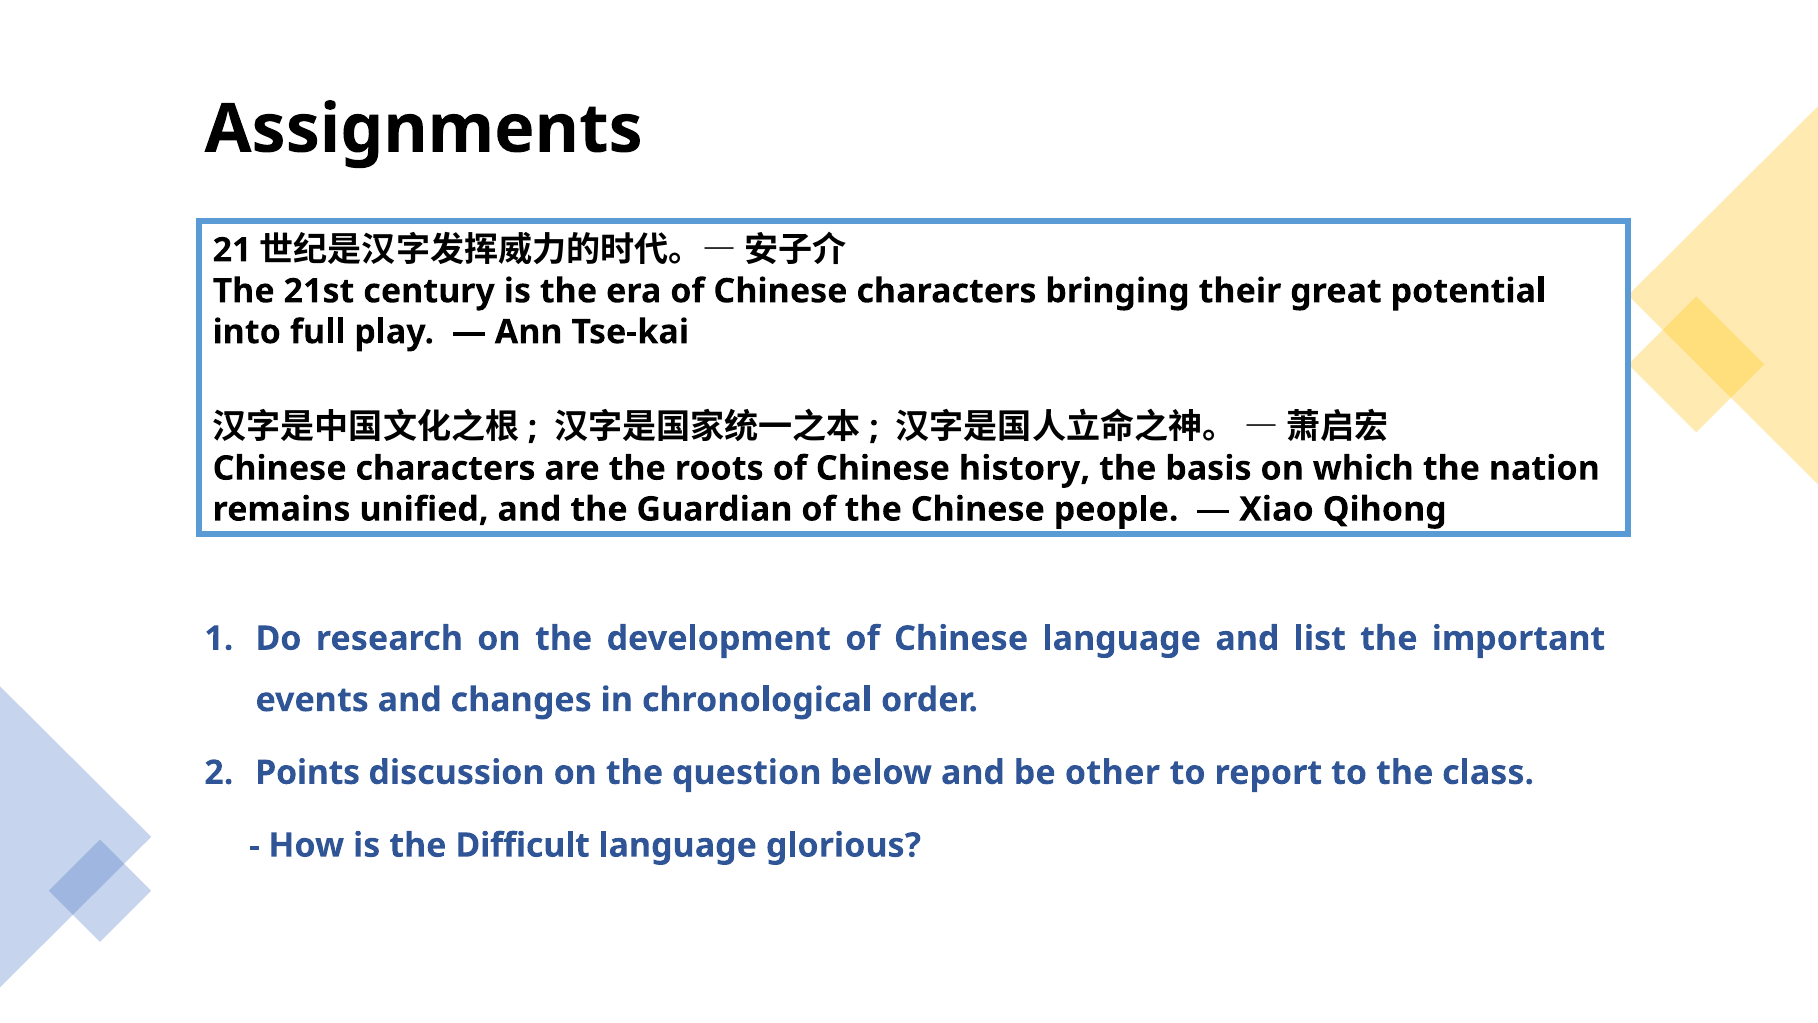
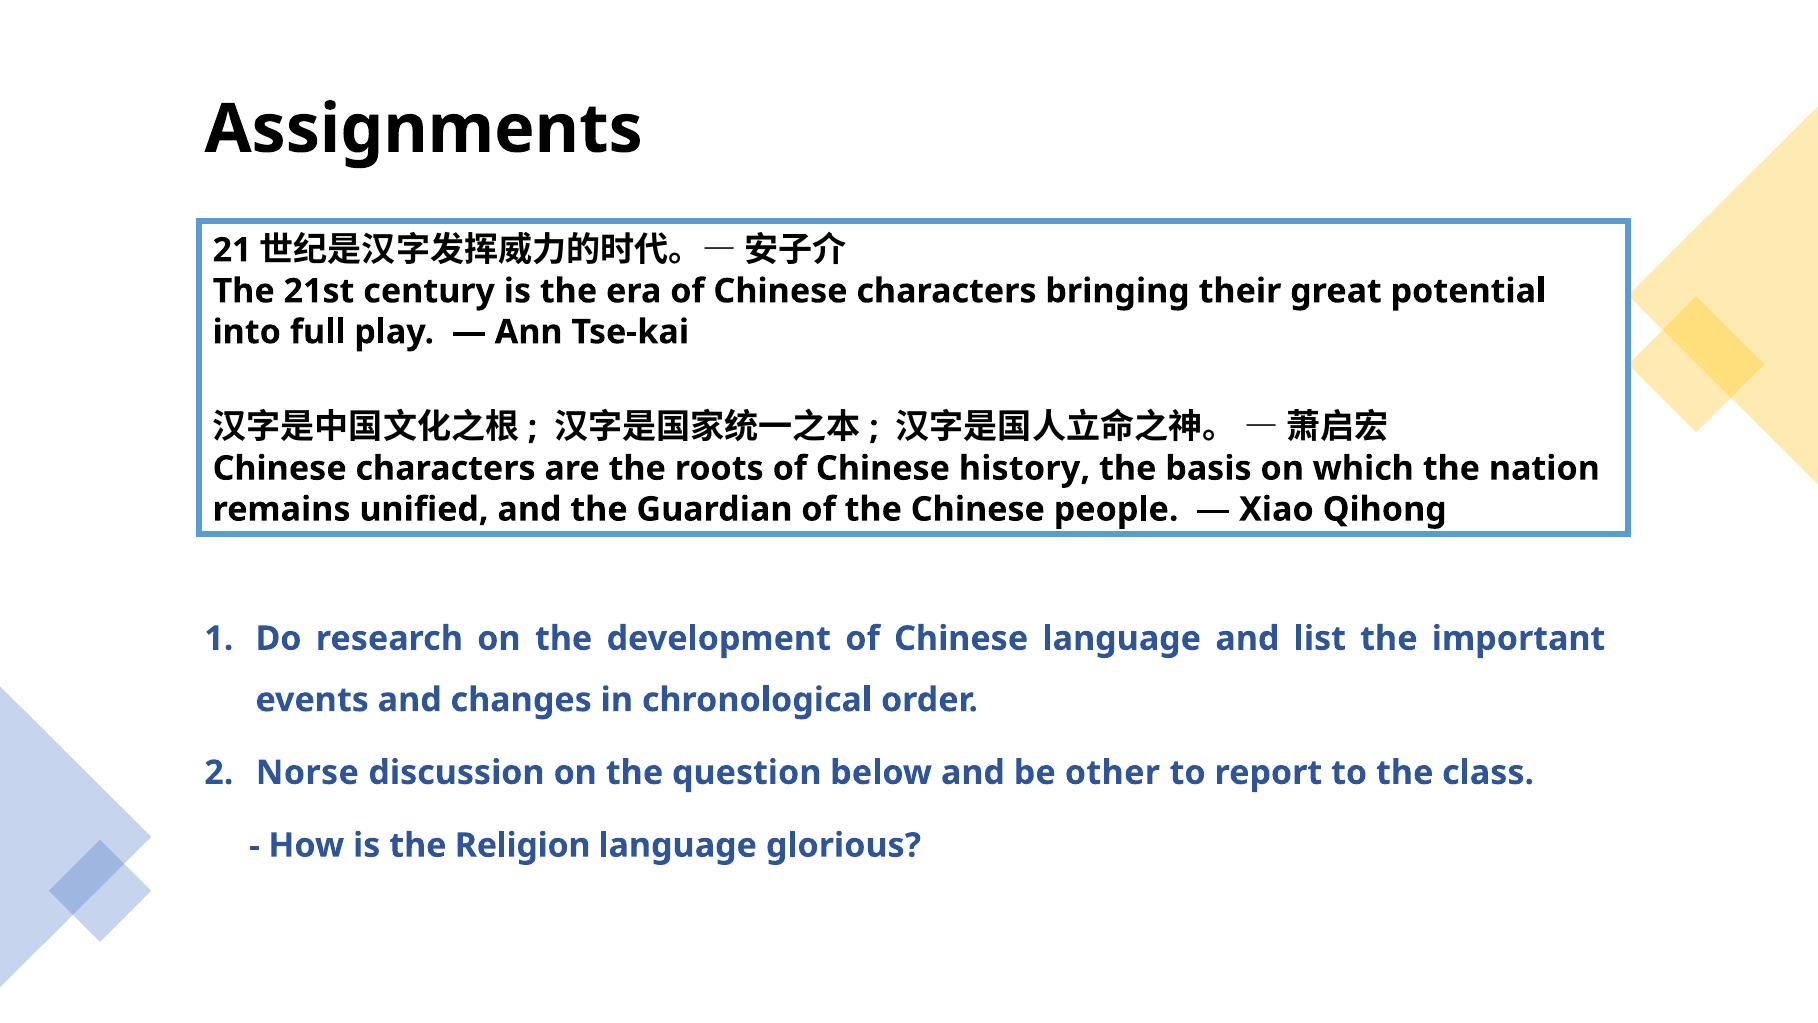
Points: Points -> Norse
Difficult: Difficult -> Religion
